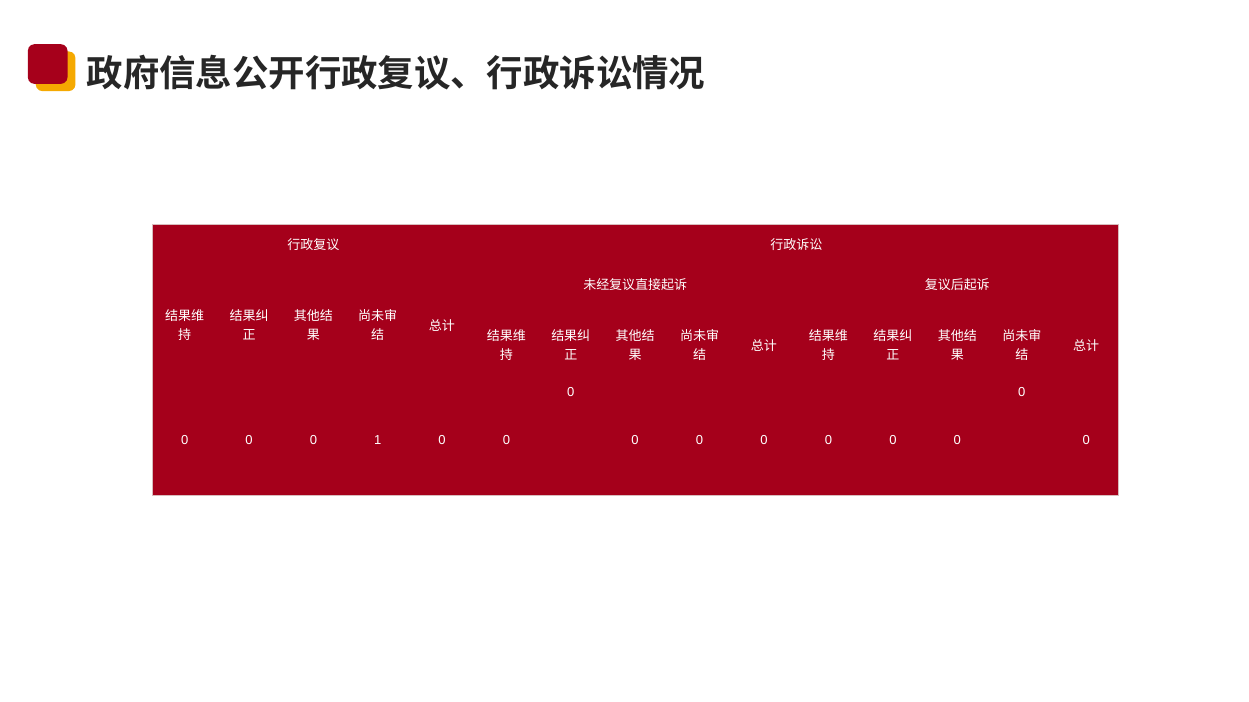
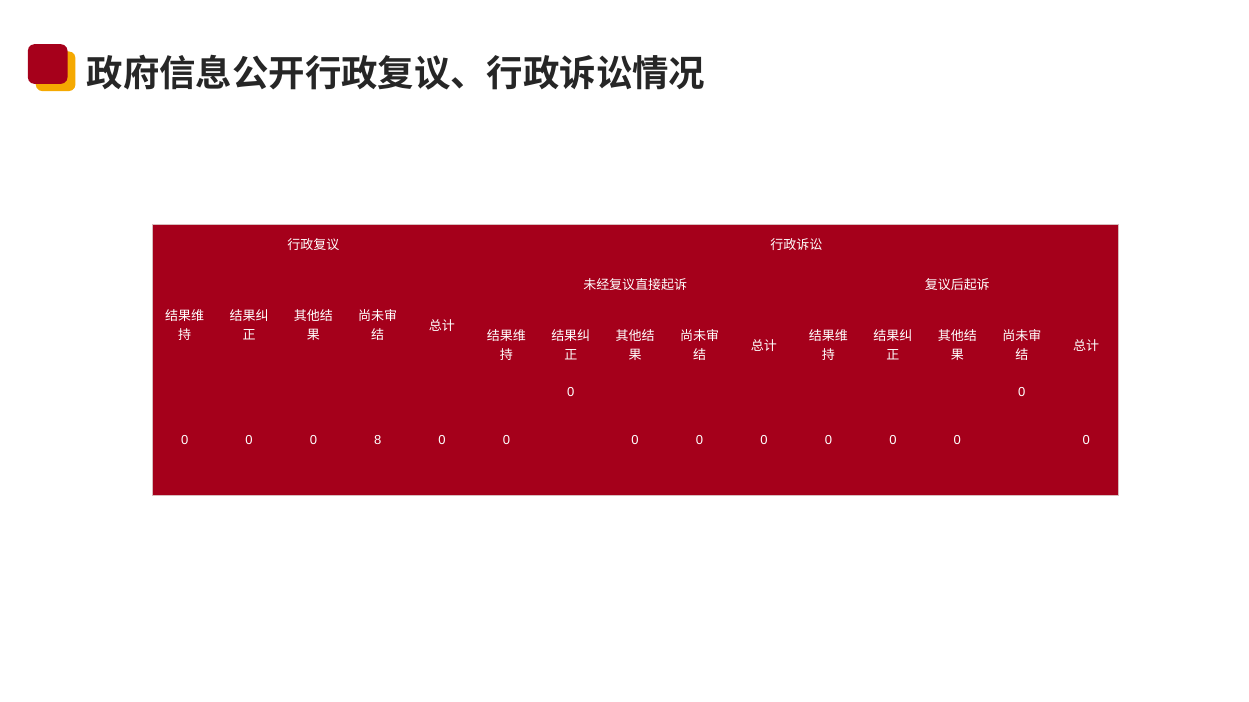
1: 1 -> 8
